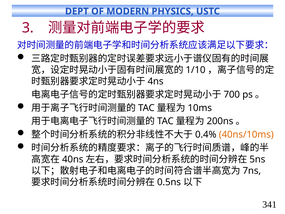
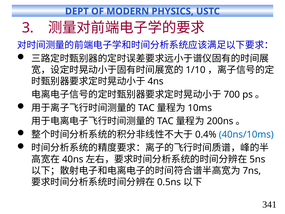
40ns/10ms colour: orange -> blue
